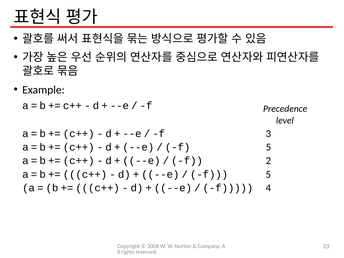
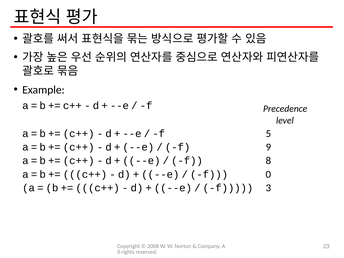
3: 3 -> 5
5 at (268, 147): 5 -> 9
2: 2 -> 8
5 at (268, 174): 5 -> 0
4: 4 -> 3
